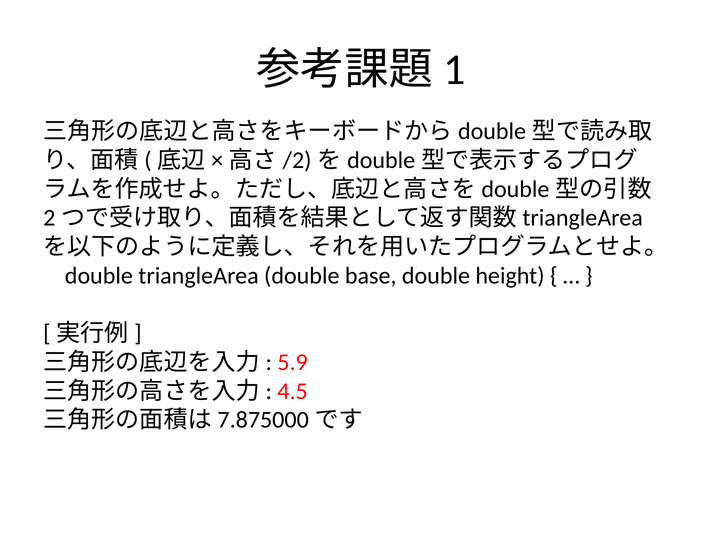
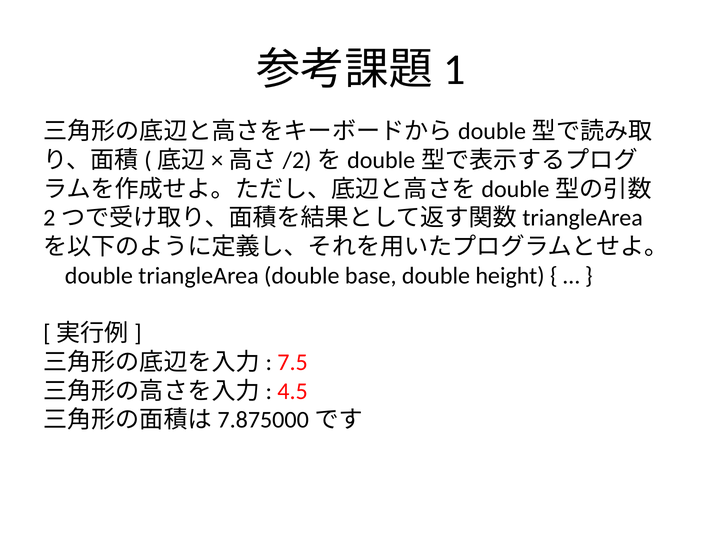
5.9: 5.9 -> 7.5
